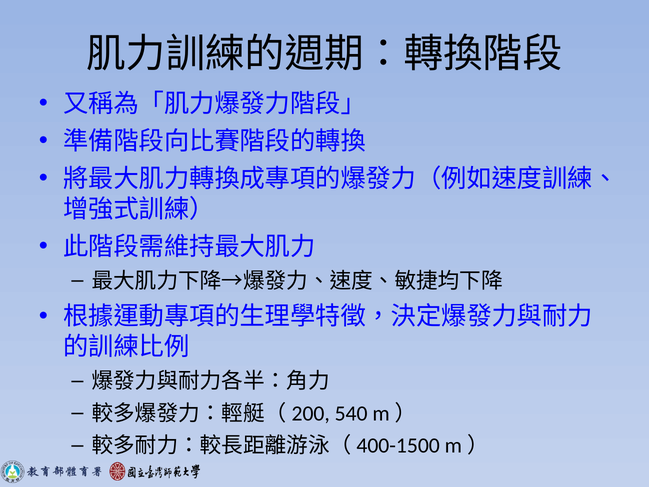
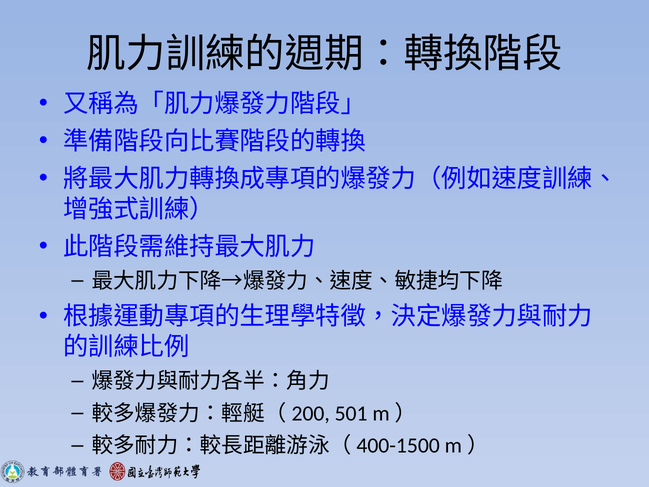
540: 540 -> 501
